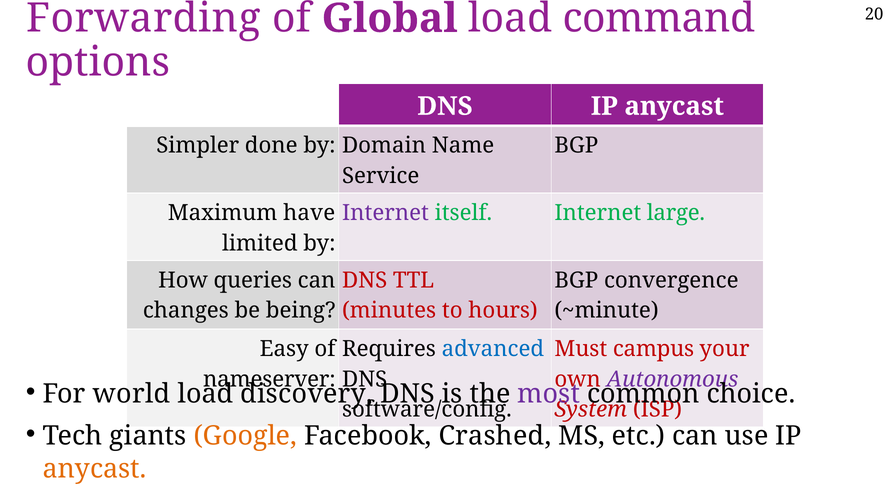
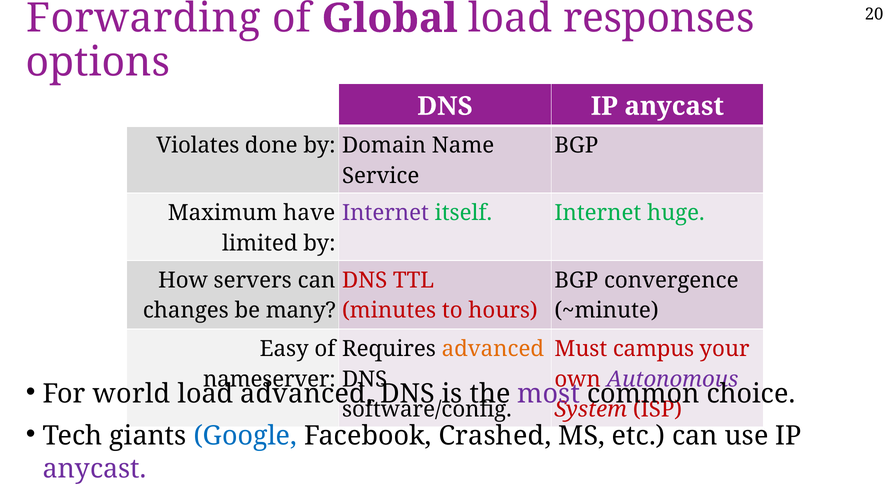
command: command -> responses
Simpler: Simpler -> Violates
large: large -> huge
queries: queries -> servers
being: being -> many
advanced at (493, 349) colour: blue -> orange
load discovery: discovery -> advanced
Google colour: orange -> blue
anycast at (95, 470) colour: orange -> purple
